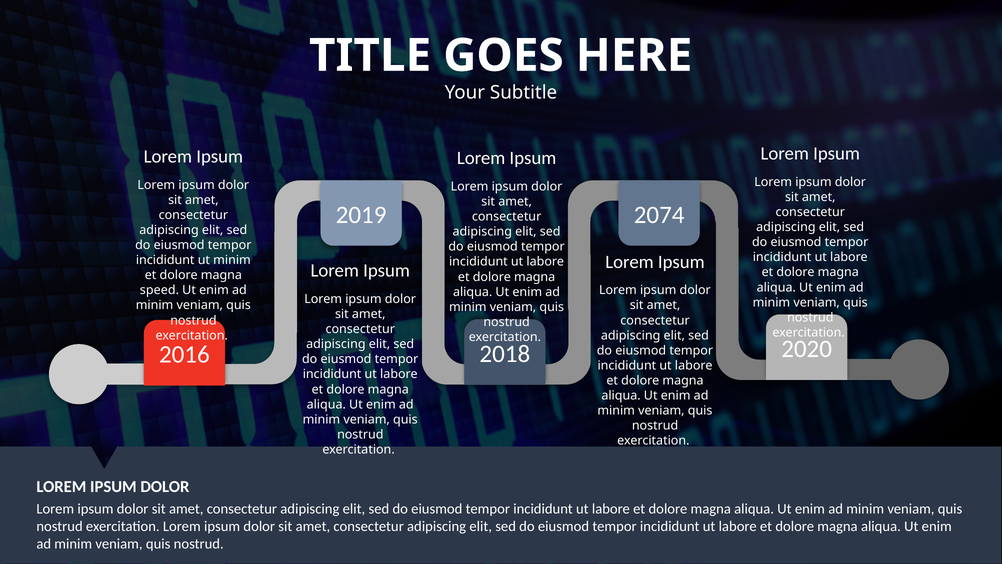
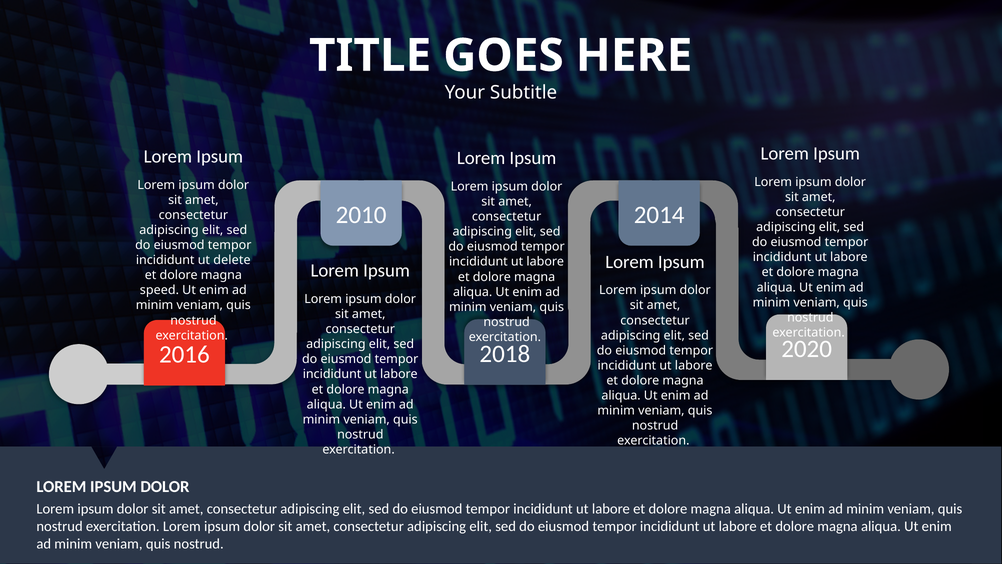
2019: 2019 -> 2010
2074: 2074 -> 2014
ut minim: minim -> delete
